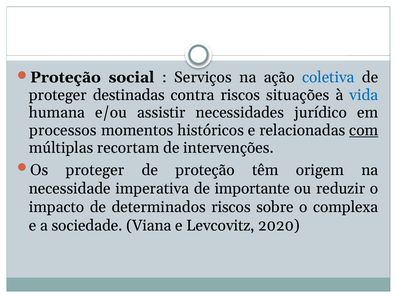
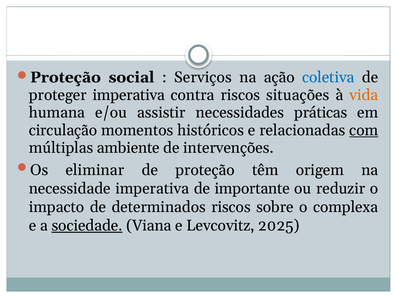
proteger destinadas: destinadas -> imperativa
vida colour: blue -> orange
jurídico: jurídico -> práticas
processos: processos -> circulação
recortam: recortam -> ambiente
Os proteger: proteger -> eliminar
sociedade underline: none -> present
2020: 2020 -> 2025
